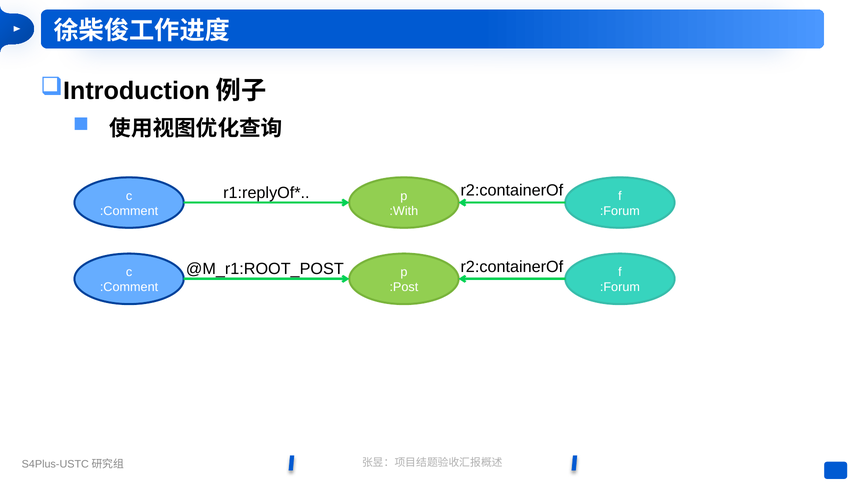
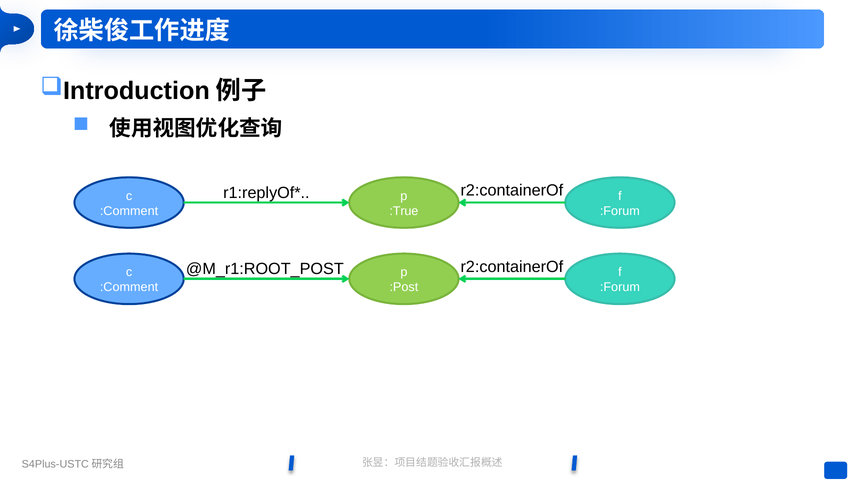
:With: :With -> :True
